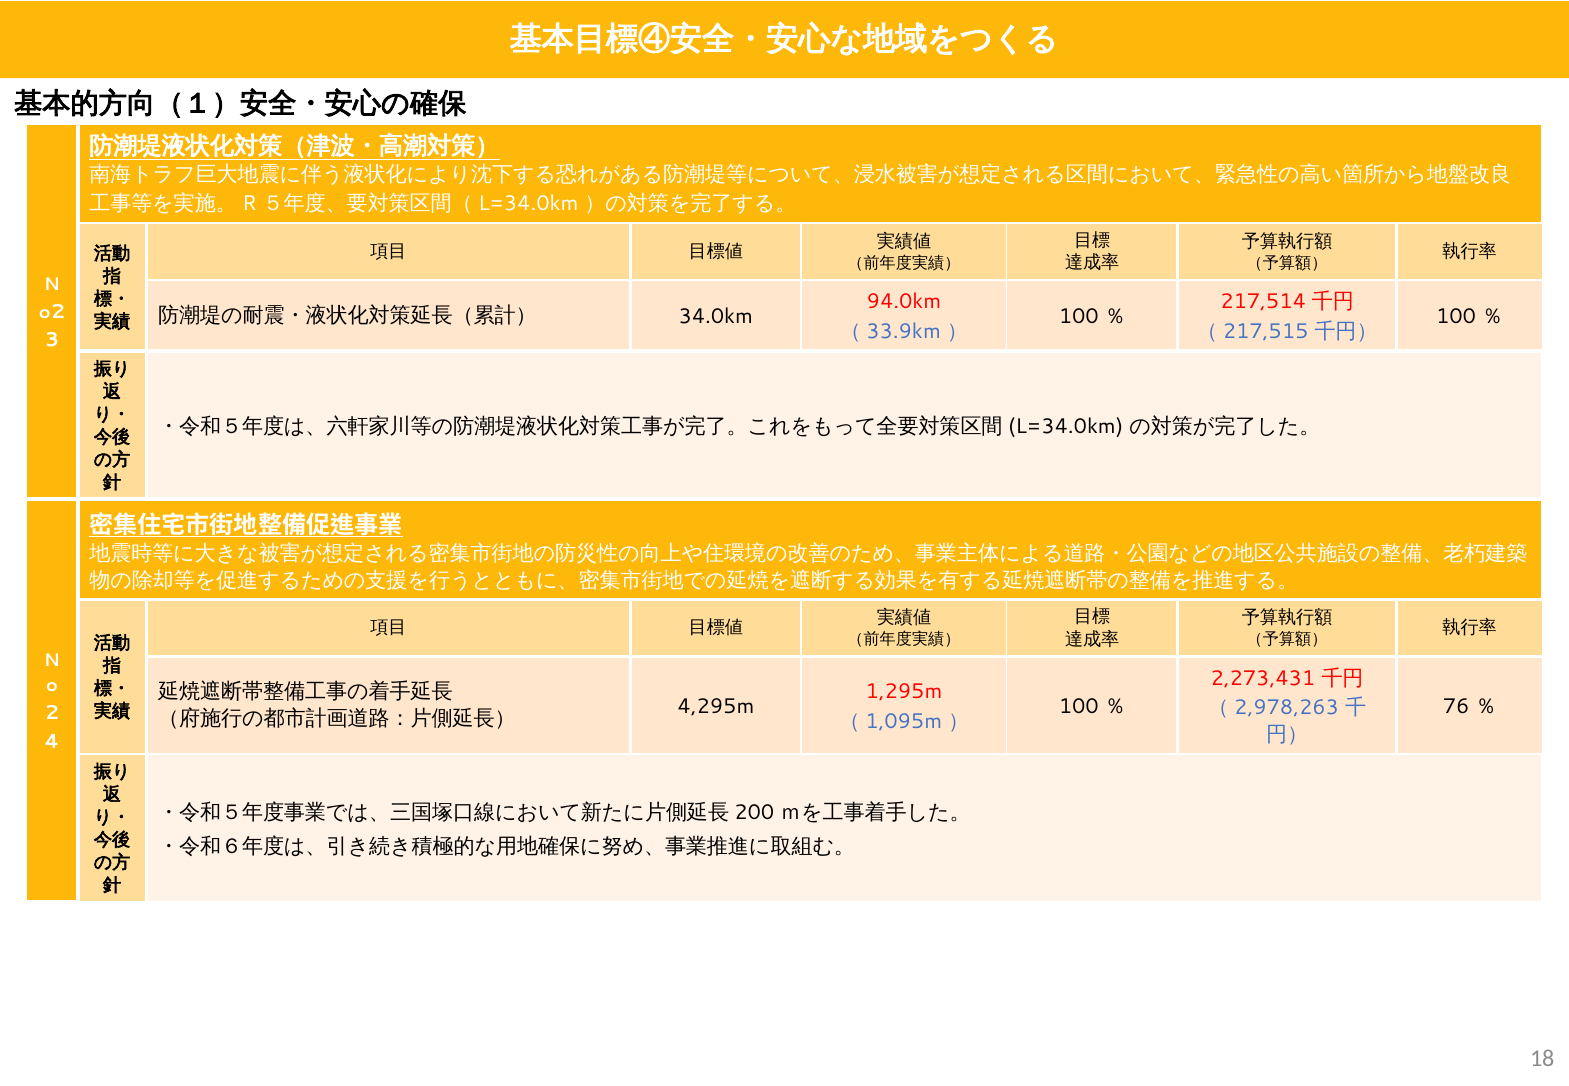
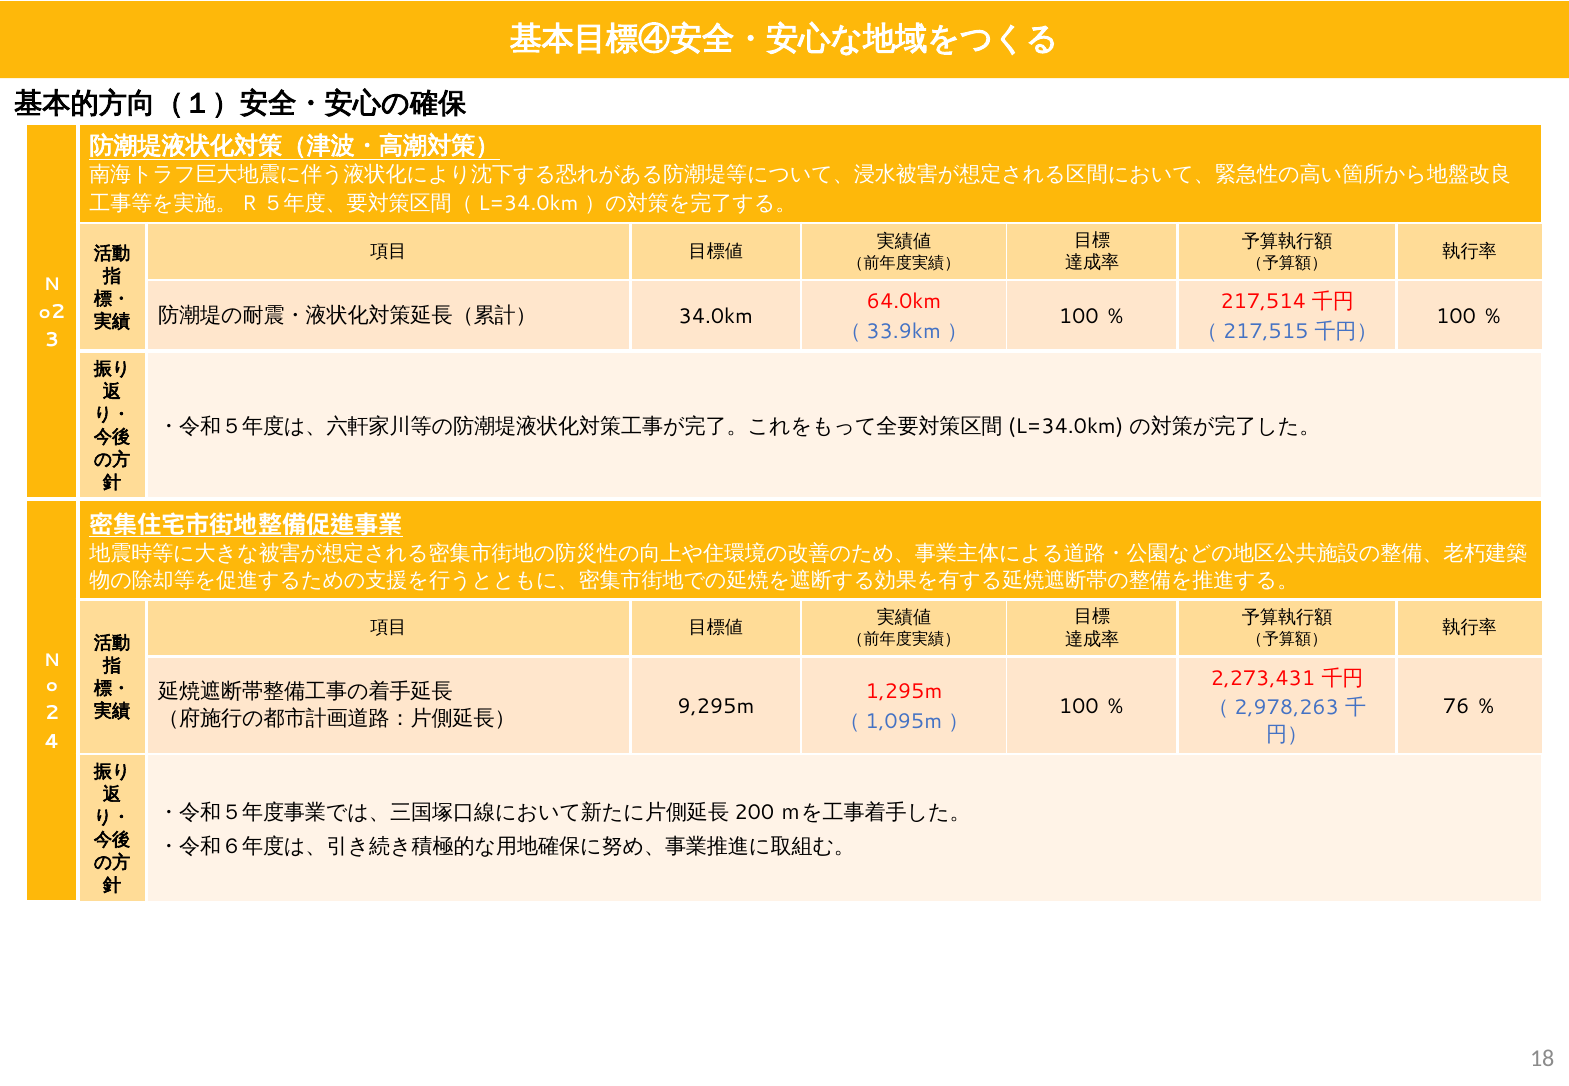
94.0km: 94.0km -> 64.0km
4,295m: 4,295m -> 9,295m
